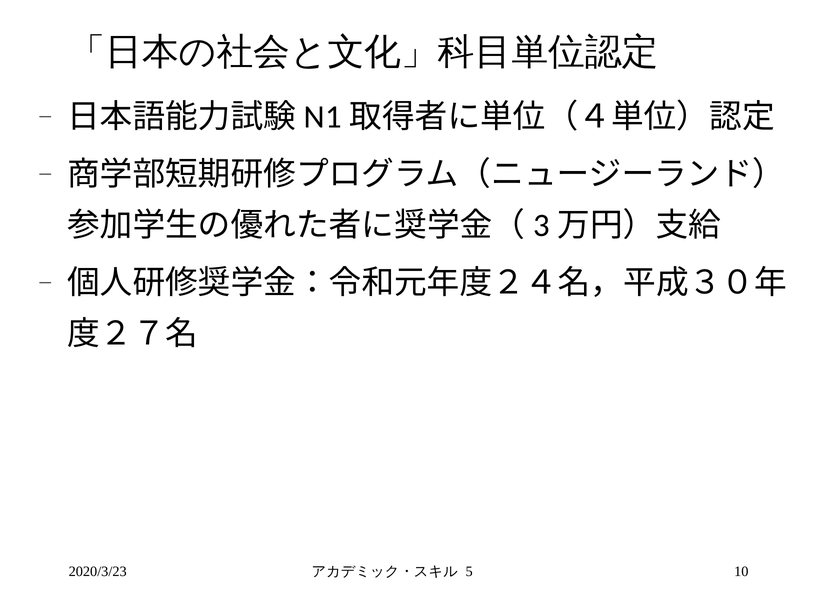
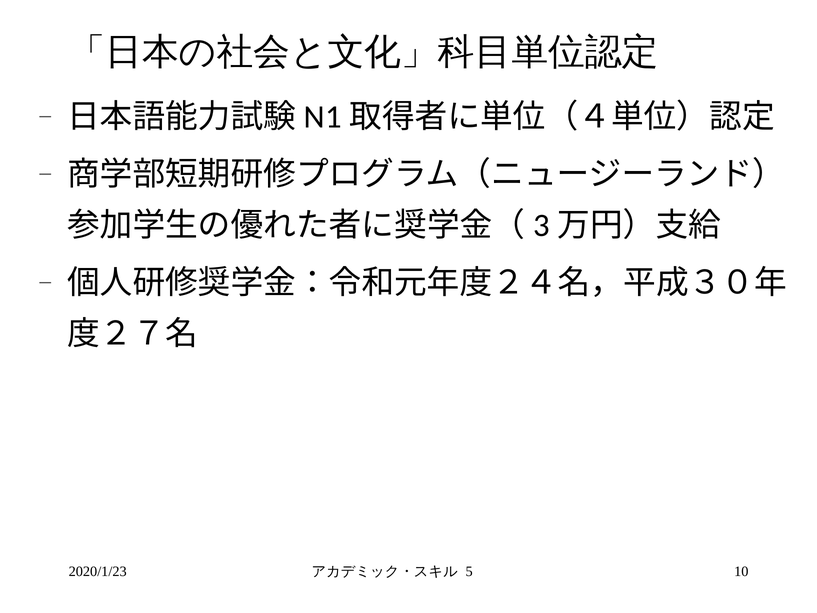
2020/3/23: 2020/3/23 -> 2020/1/23
